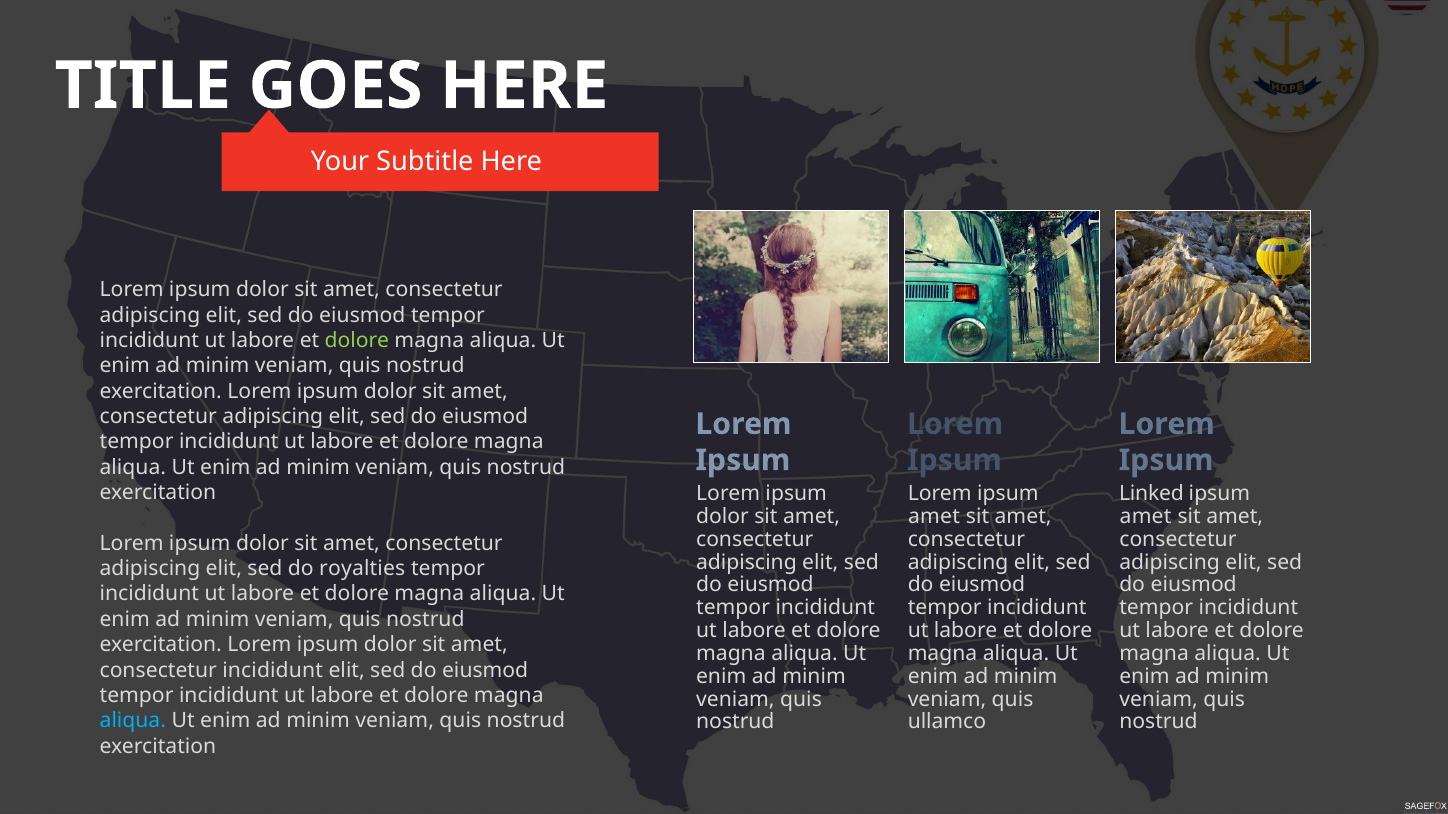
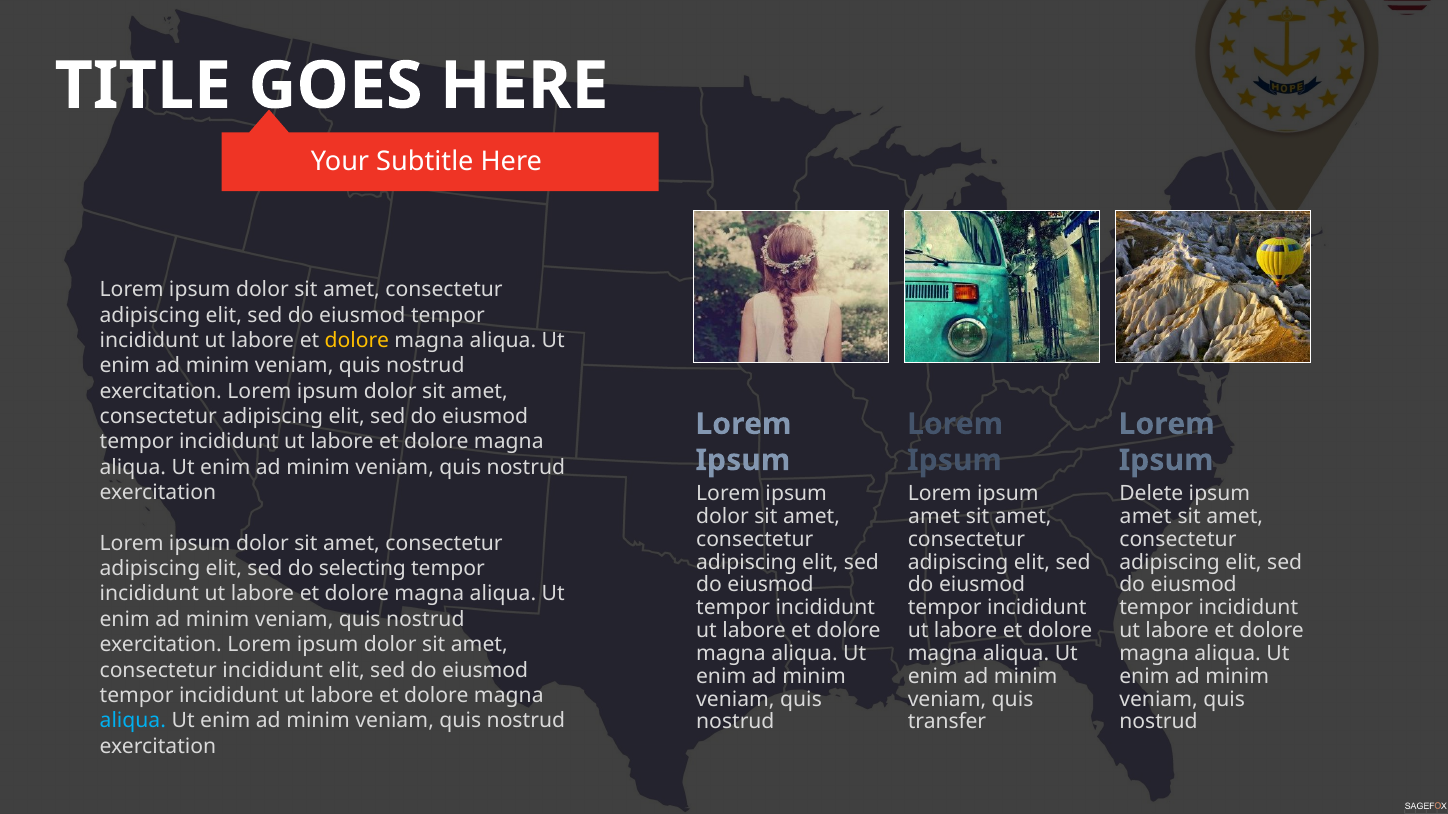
dolore at (357, 341) colour: light green -> yellow
Linked: Linked -> Delete
royalties: royalties -> selecting
ullamco: ullamco -> transfer
